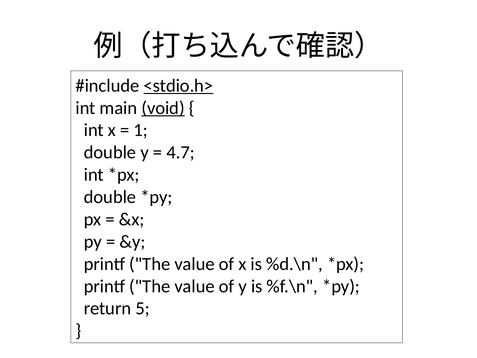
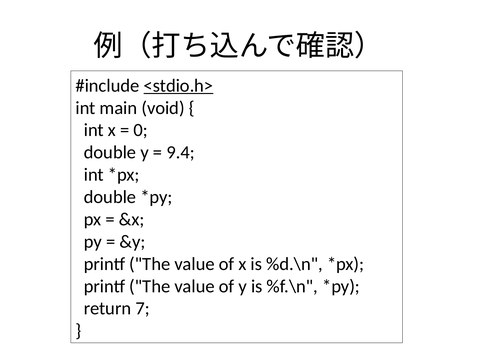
void underline: present -> none
1: 1 -> 0
4.7: 4.7 -> 9.4
5: 5 -> 7
